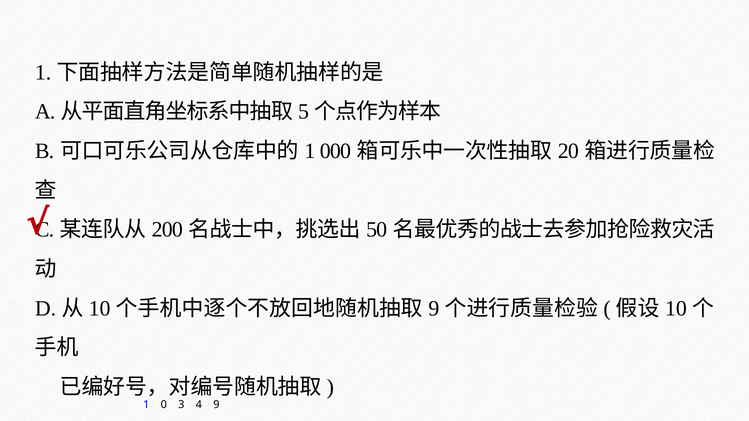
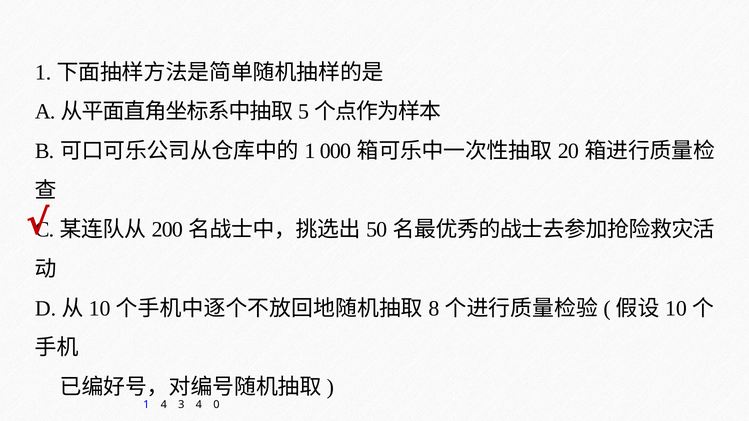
9 at (434, 309): 9 -> 8
1 0: 0 -> 4
4 9: 9 -> 0
